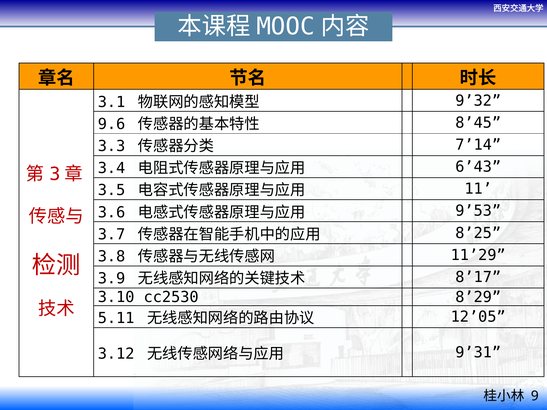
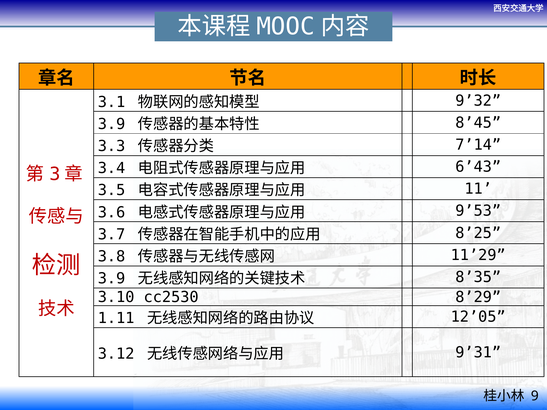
9.6 at (112, 124): 9.6 -> 3.9
8’17: 8’17 -> 8’35
5.11: 5.11 -> 1.11
